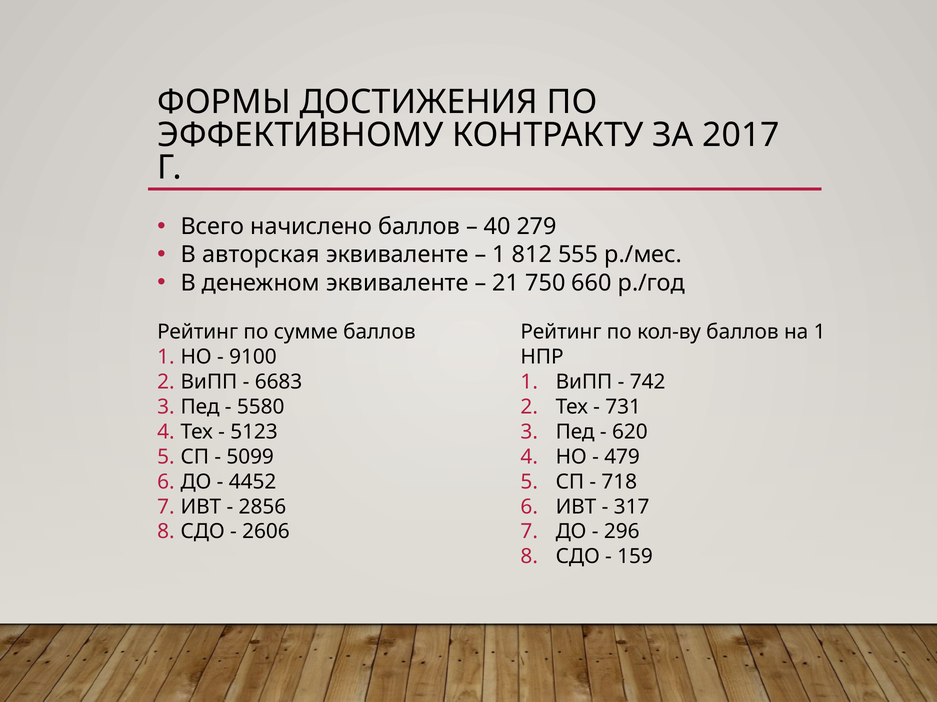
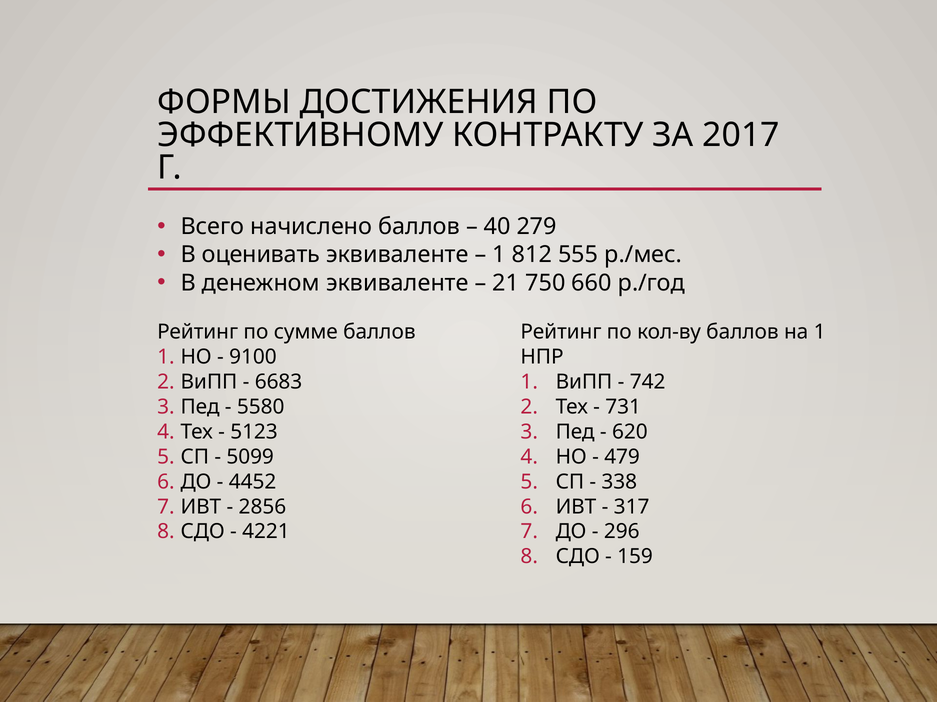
авторская: авторская -> оценивать
718: 718 -> 338
2606: 2606 -> 4221
